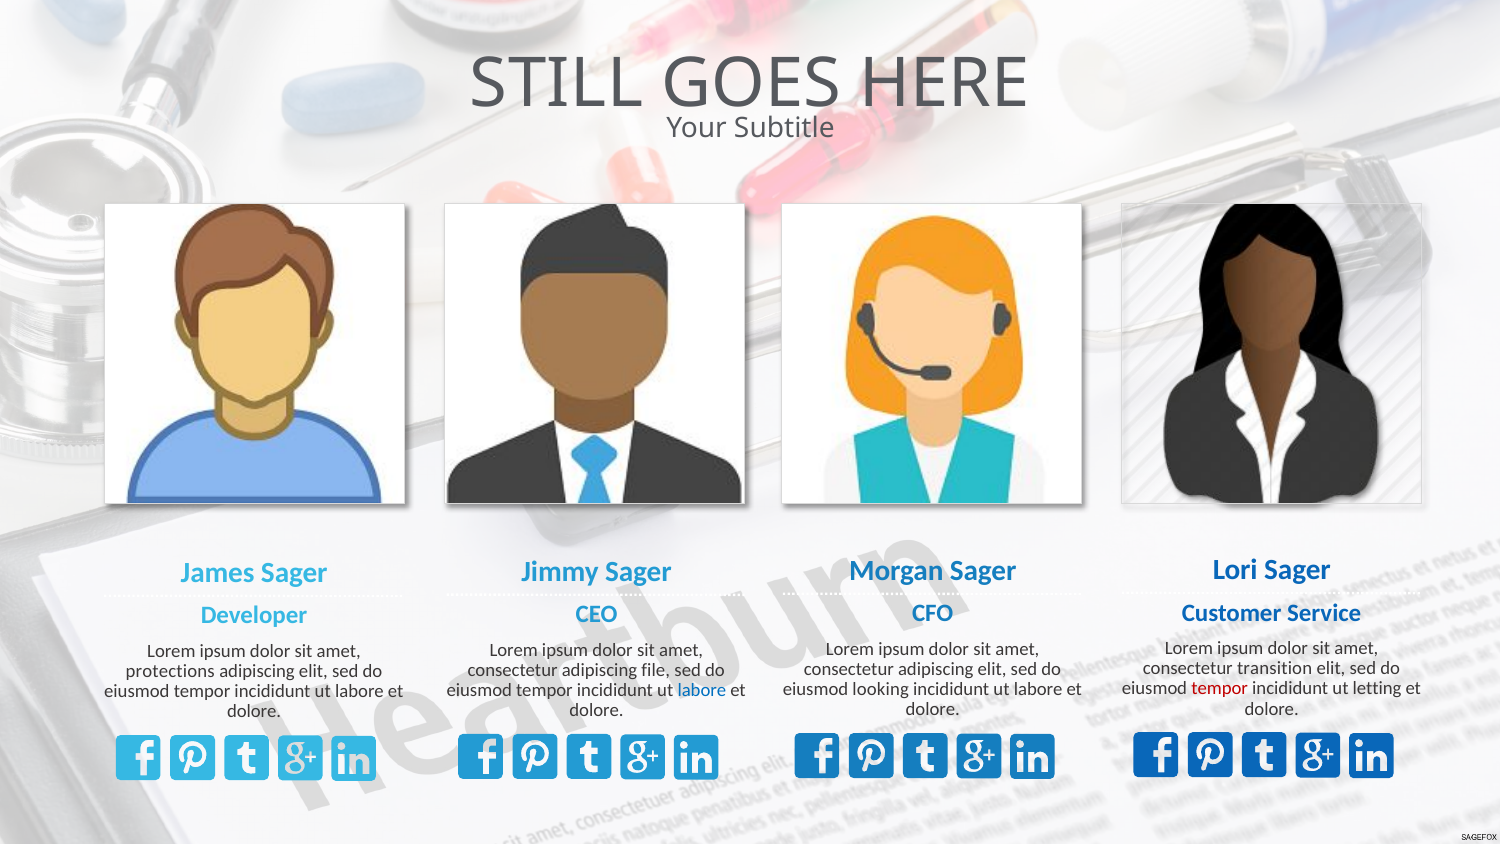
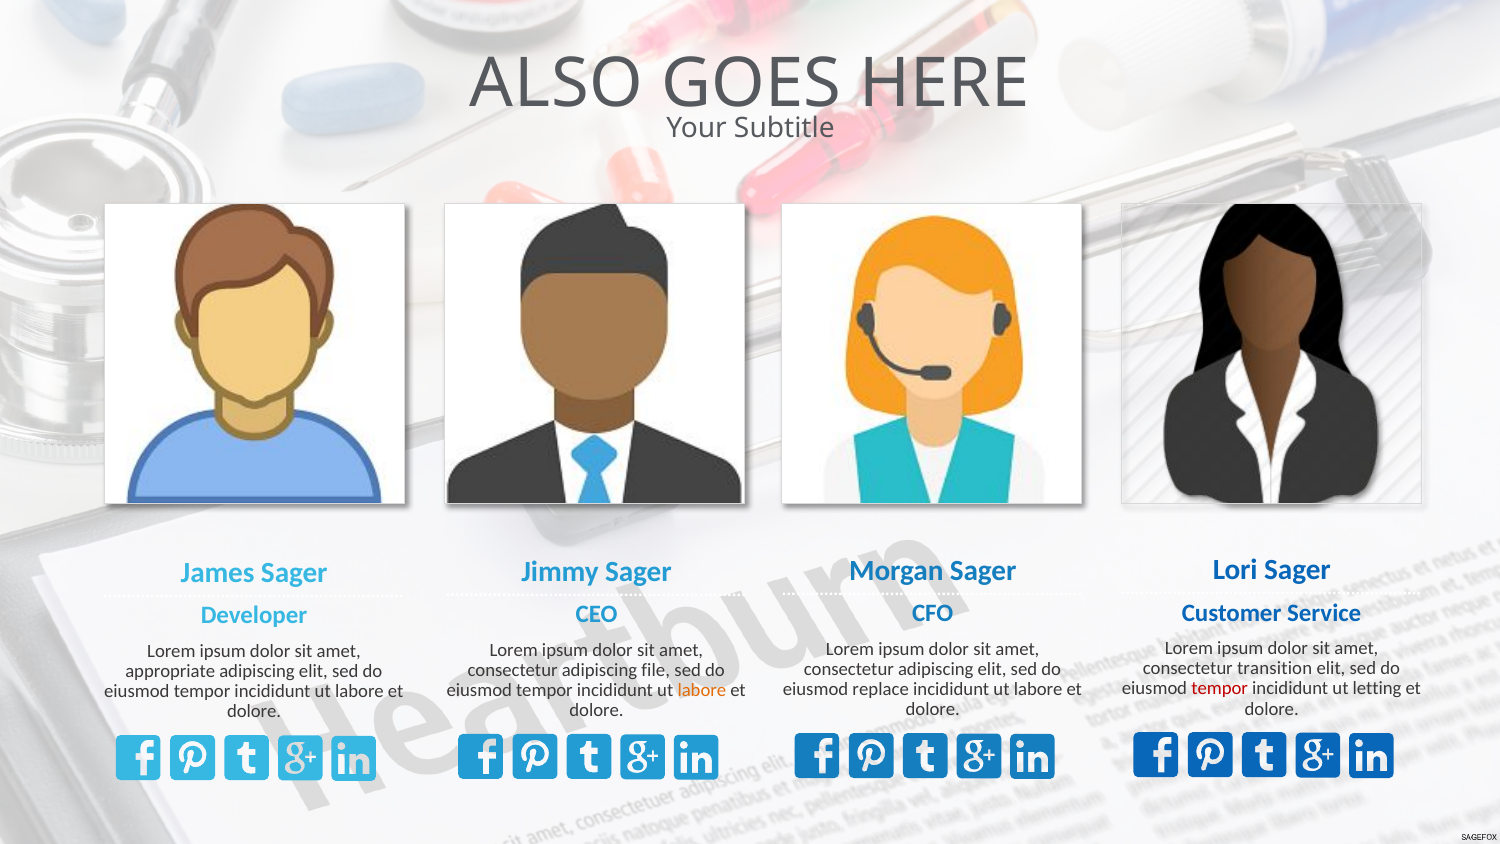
STILL: STILL -> ALSO
protections: protections -> appropriate
looking: looking -> replace
labore at (702, 690) colour: blue -> orange
